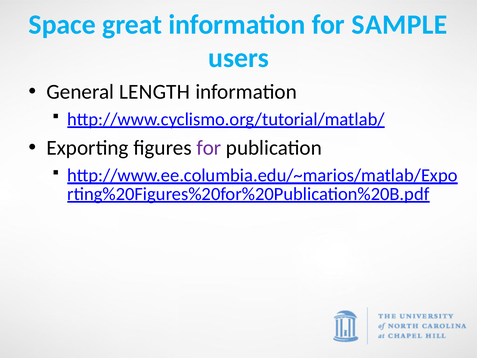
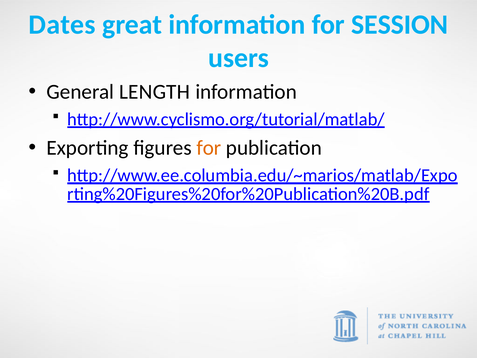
Space: Space -> Dates
SAMPLE: SAMPLE -> SESSION
for at (209, 148) colour: purple -> orange
